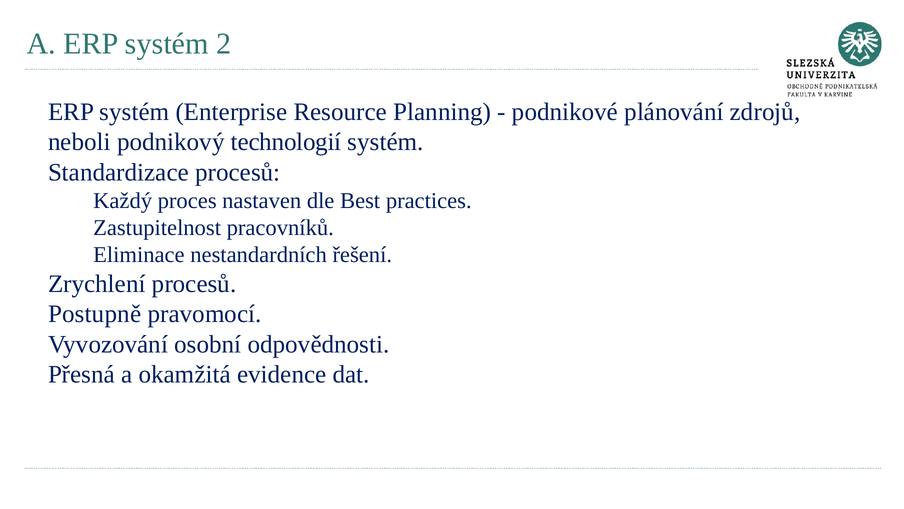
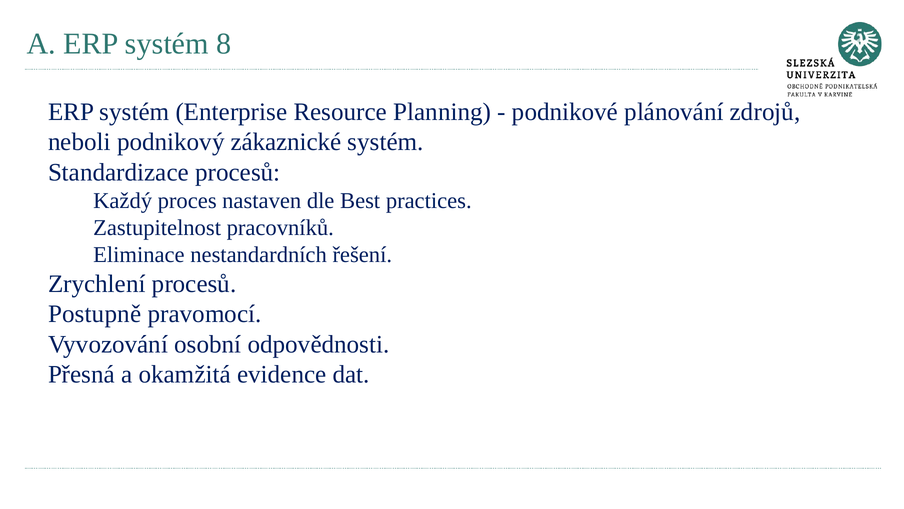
2: 2 -> 8
technologií: technologií -> zákaznické
